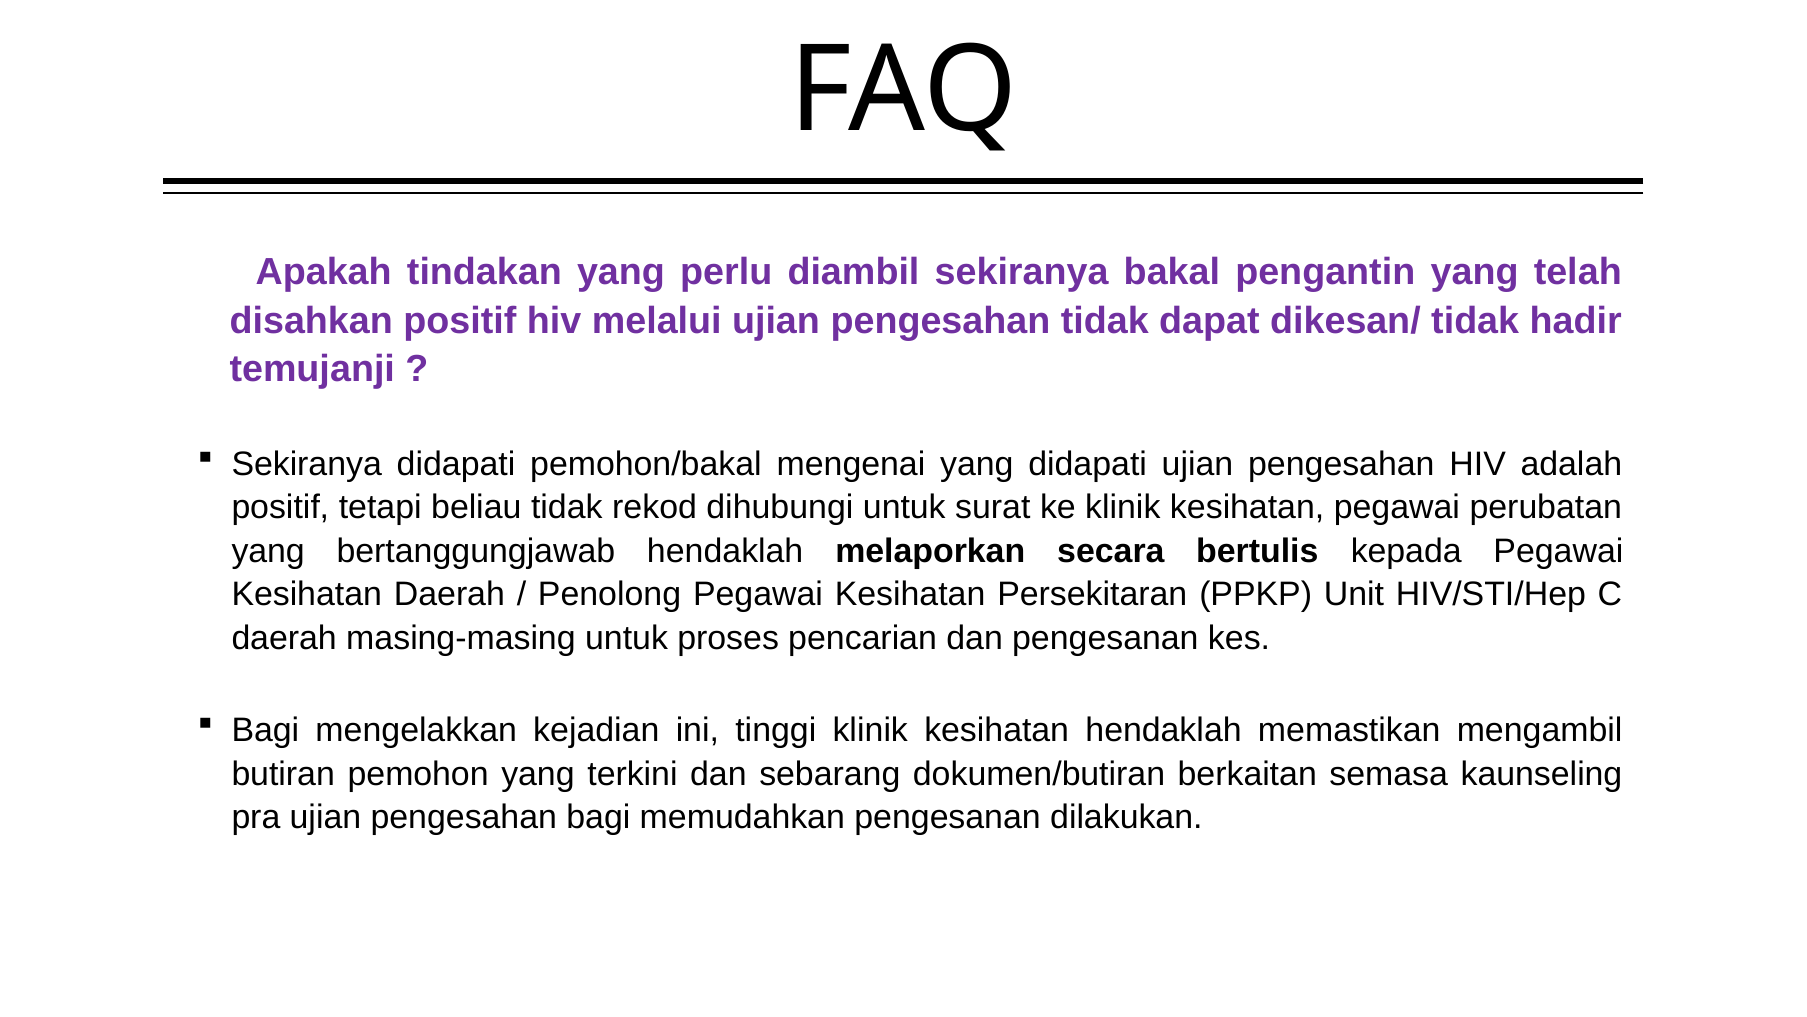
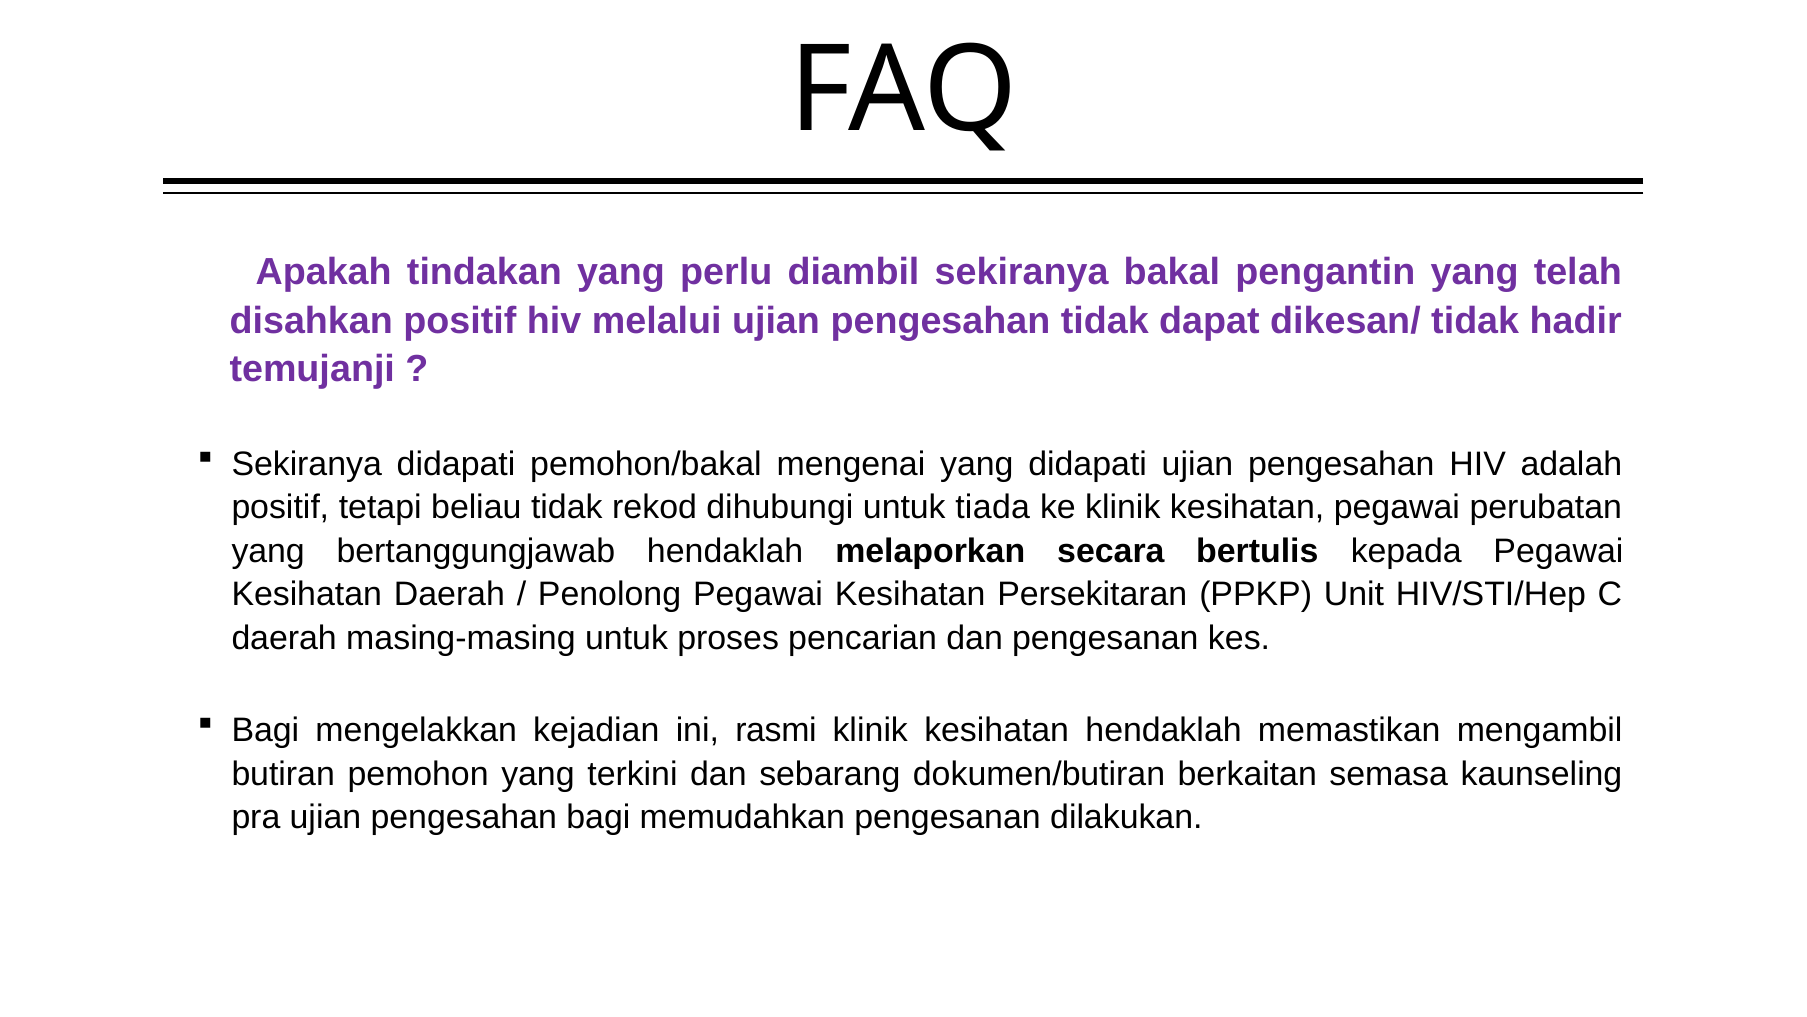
surat: surat -> tiada
tinggi: tinggi -> rasmi
